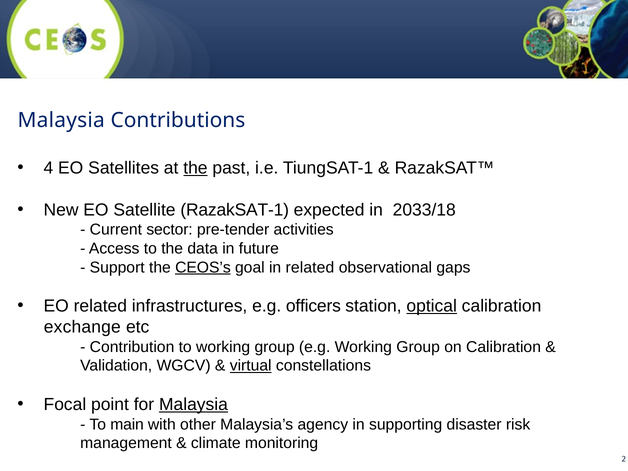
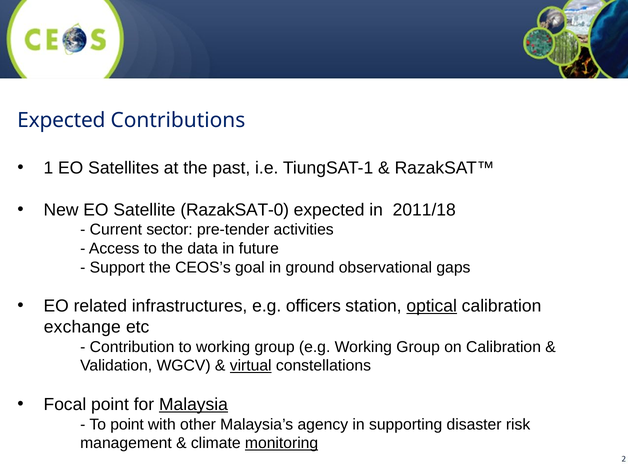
Malaysia at (61, 120): Malaysia -> Expected
4: 4 -> 1
the at (195, 168) underline: present -> none
RazakSAT-1: RazakSAT-1 -> RazakSAT-0
2033/18: 2033/18 -> 2011/18
CEOS’s underline: present -> none
in related: related -> ground
To main: main -> point
monitoring underline: none -> present
